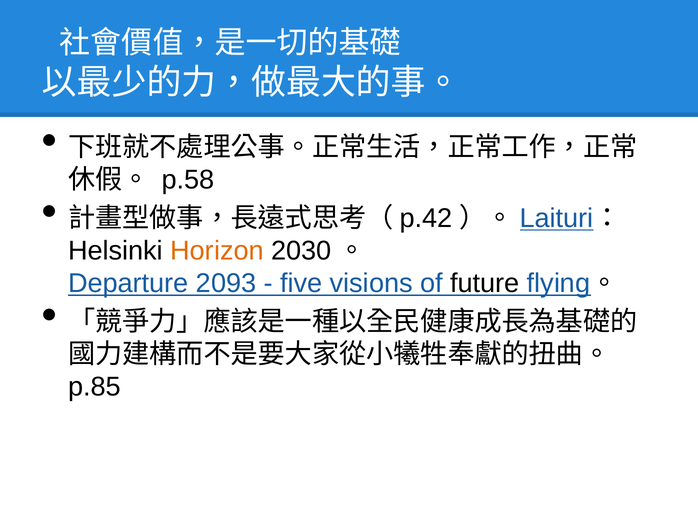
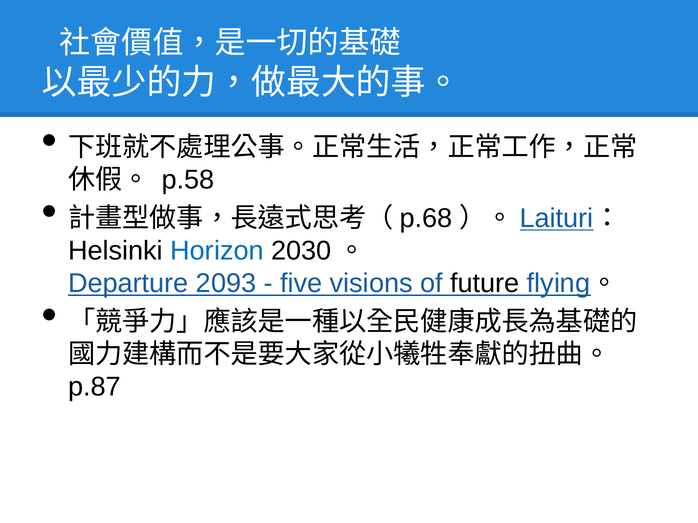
p.42: p.42 -> p.68
Horizon colour: orange -> blue
p.85: p.85 -> p.87
